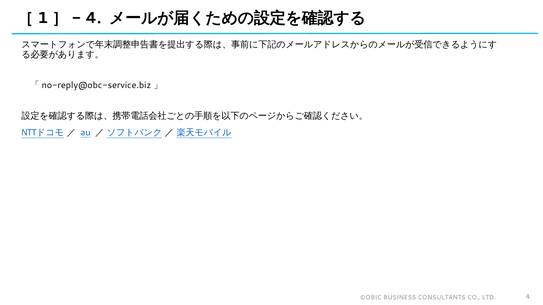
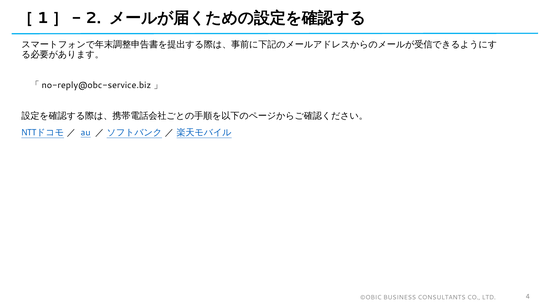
［1］- 4: 4 -> 2
